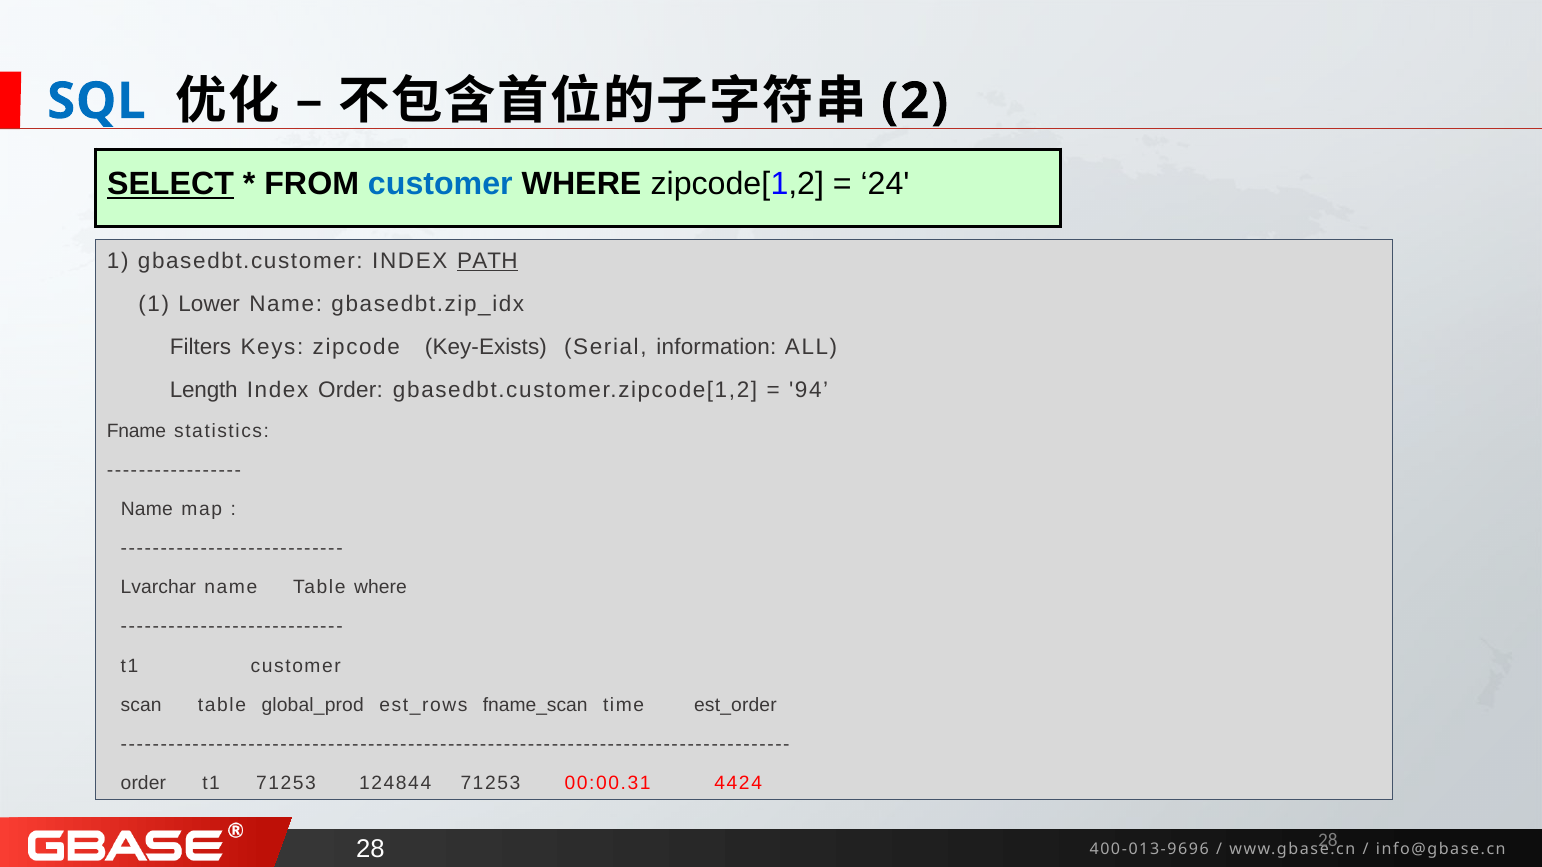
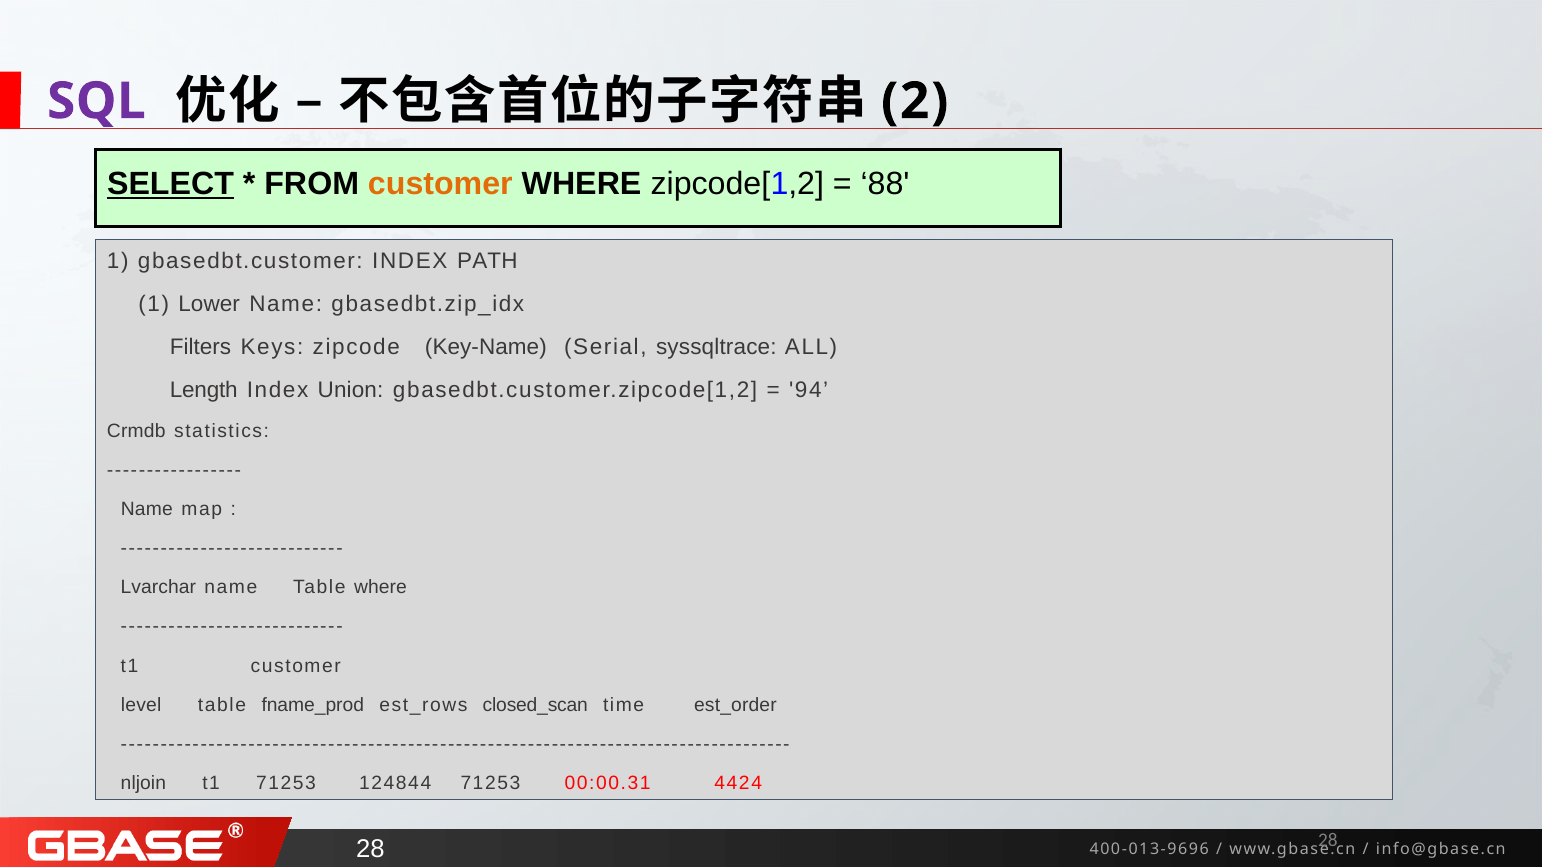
SQL colour: blue -> purple
customer at (440, 184) colour: blue -> orange
24: 24 -> 88
PATH underline: present -> none
Key-Exists: Key-Exists -> Key-Name
information: information -> syssqltrace
Index Order: Order -> Union
Fname: Fname -> Crmdb
scan: scan -> level
global_prod: global_prod -> fname_prod
fname_scan: fname_scan -> closed_scan
order at (143, 784): order -> nljoin
